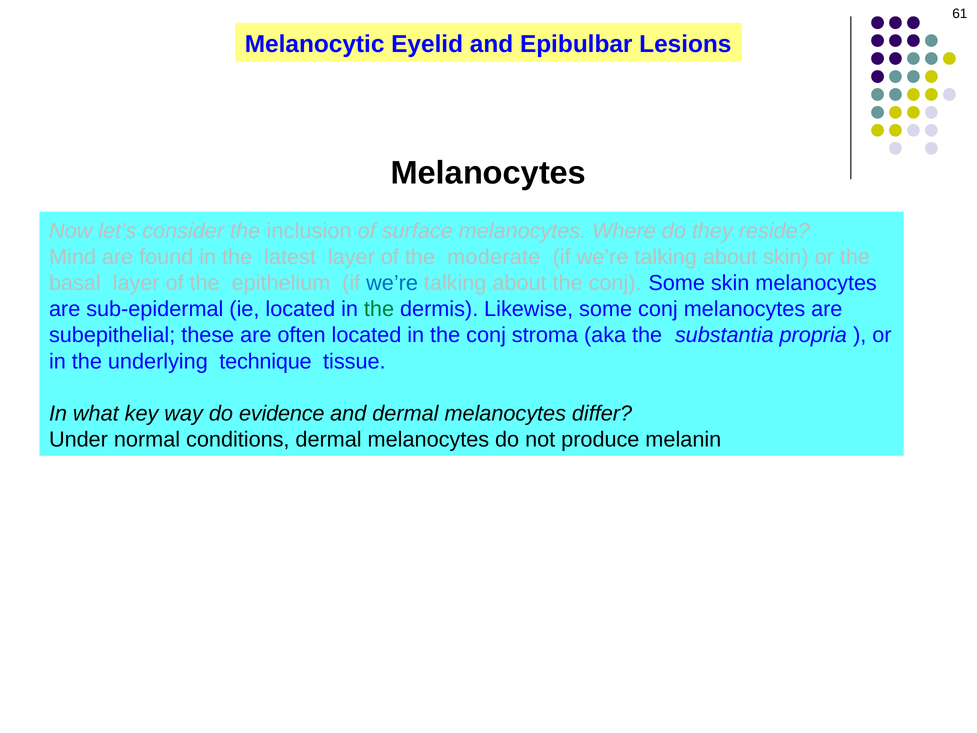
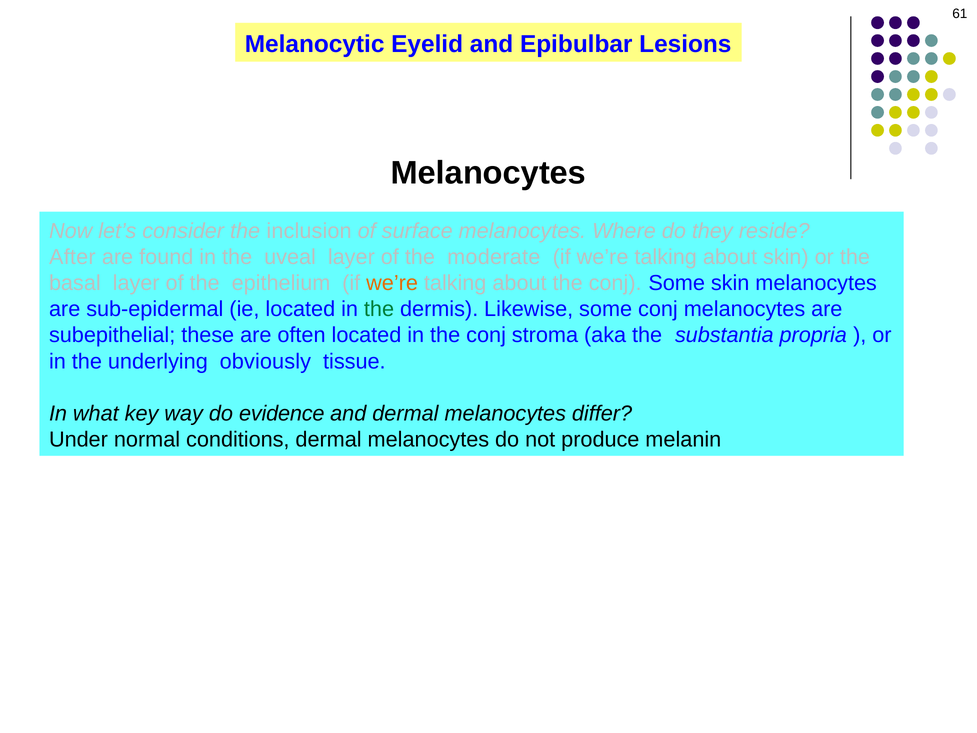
Mind: Mind -> After
latest: latest -> uveal
we’re at (392, 283) colour: blue -> orange
technique: technique -> obviously
